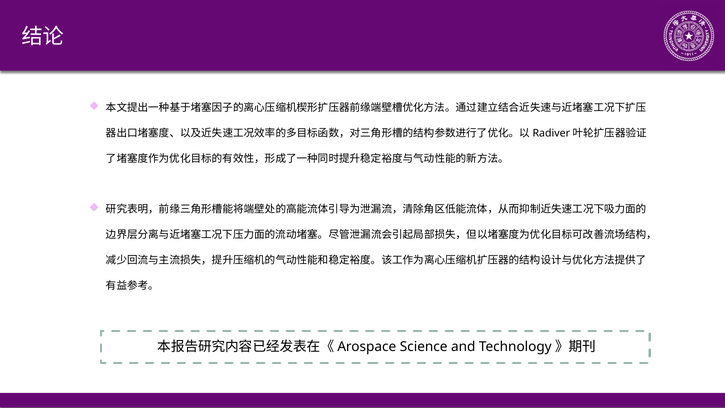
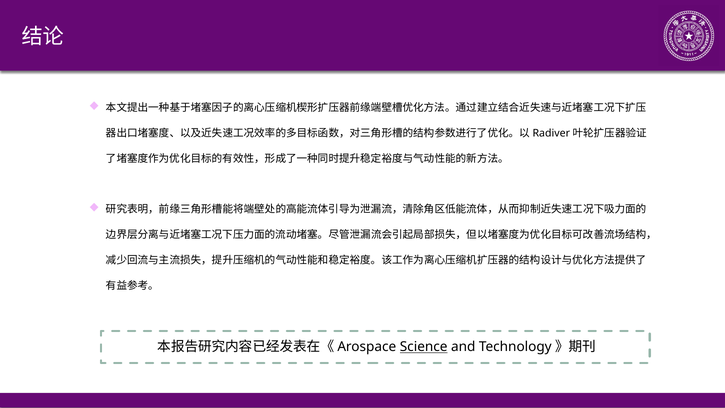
Science underline: none -> present
